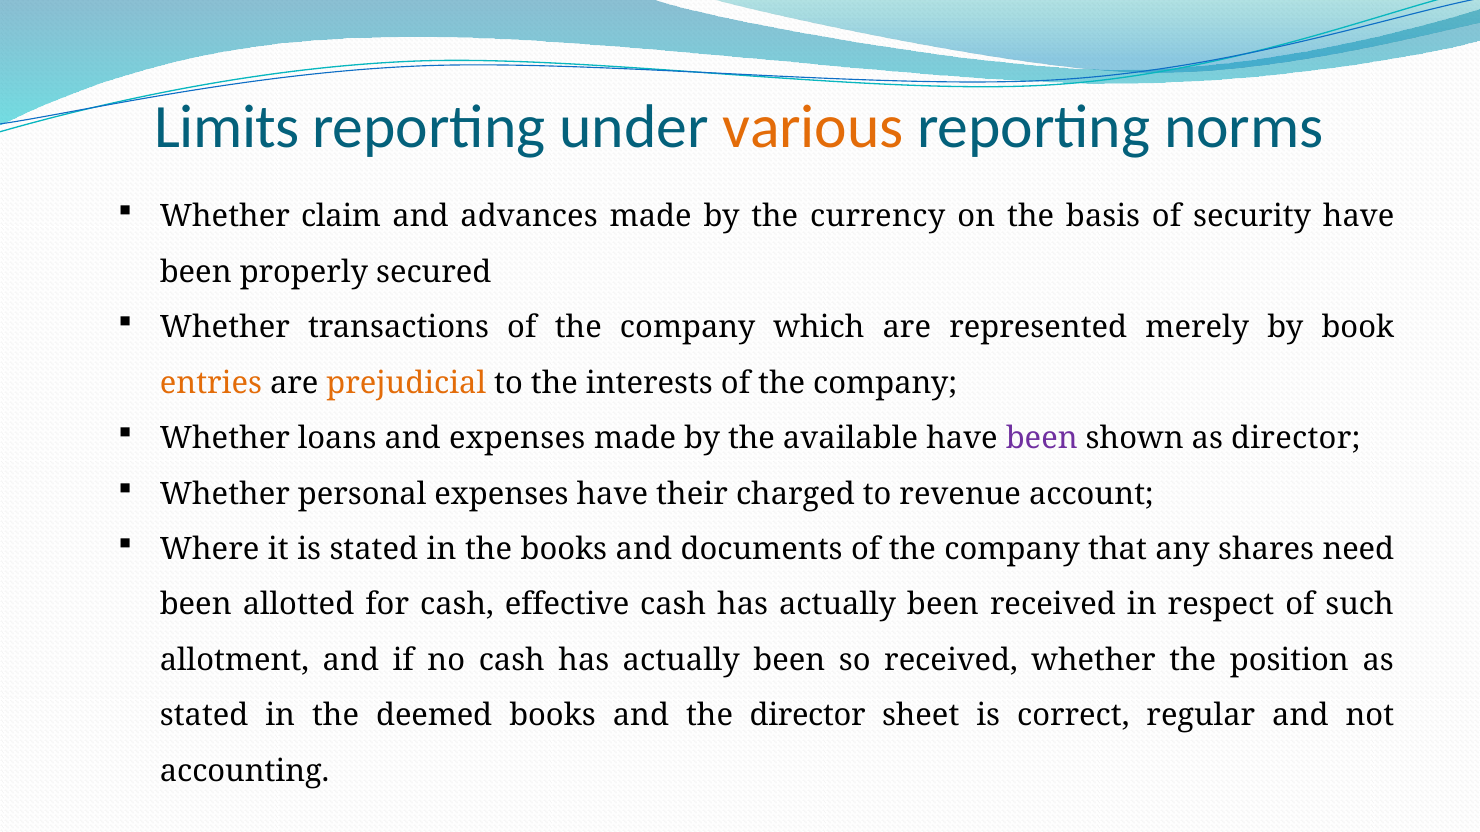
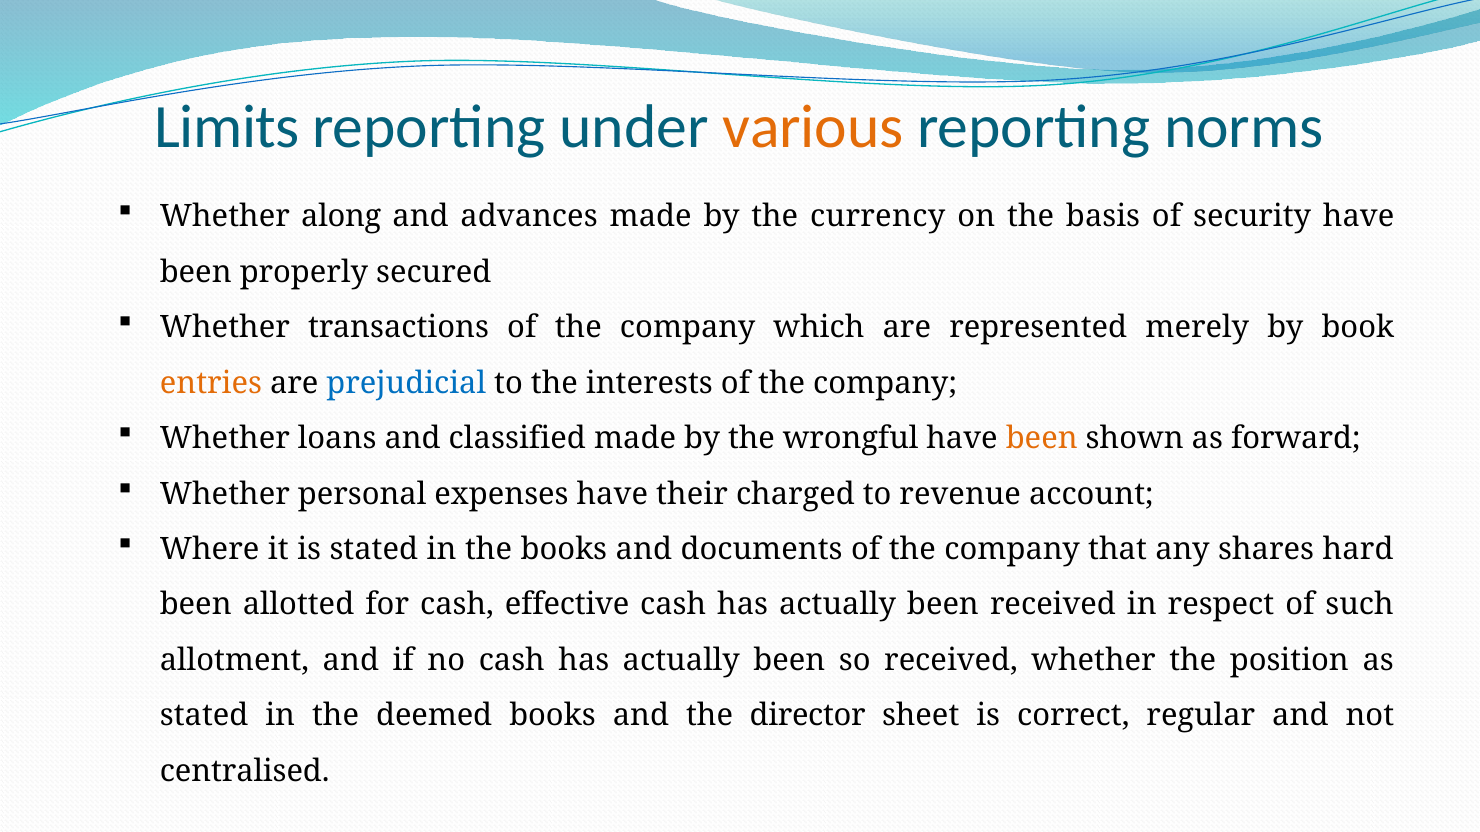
claim: claim -> along
prejudicial colour: orange -> blue
and expenses: expenses -> classified
available: available -> wrongful
been at (1042, 439) colour: purple -> orange
as director: director -> forward
need: need -> hard
accounting: accounting -> centralised
